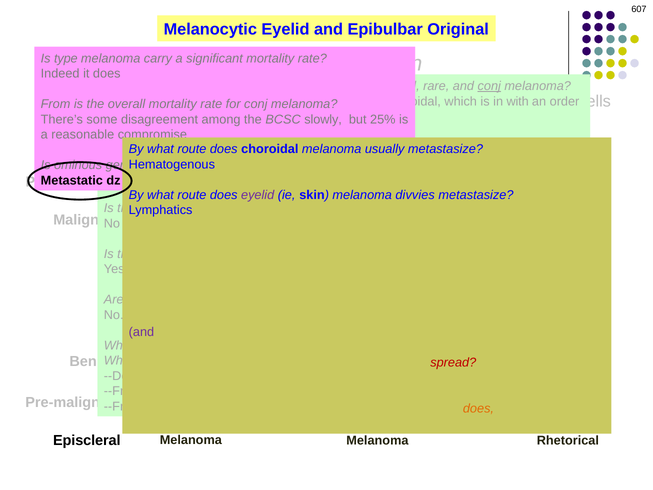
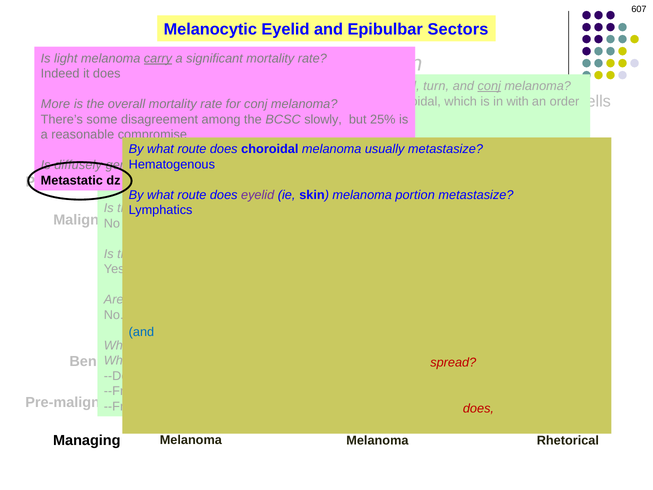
Original: Original -> Sectors
type: type -> light
carry underline: none -> present
rare: rare -> turn
From at (56, 104): From -> More
ominous: ominous -> diffusely
divvies: divvies -> portion
and at (141, 332) colour: purple -> blue
does at (478, 408) colour: orange -> red
Episcleral: Episcleral -> Managing
